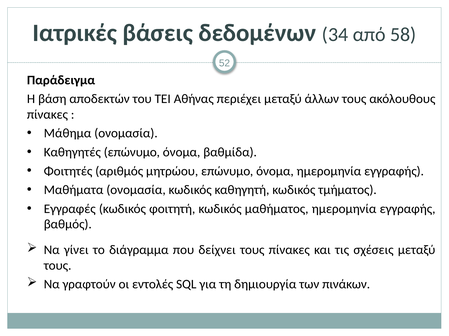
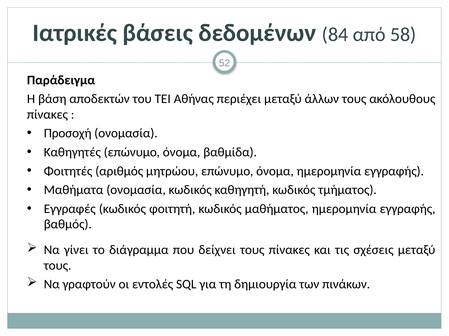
34: 34 -> 84
Μάθημα: Μάθημα -> Προσοχή
